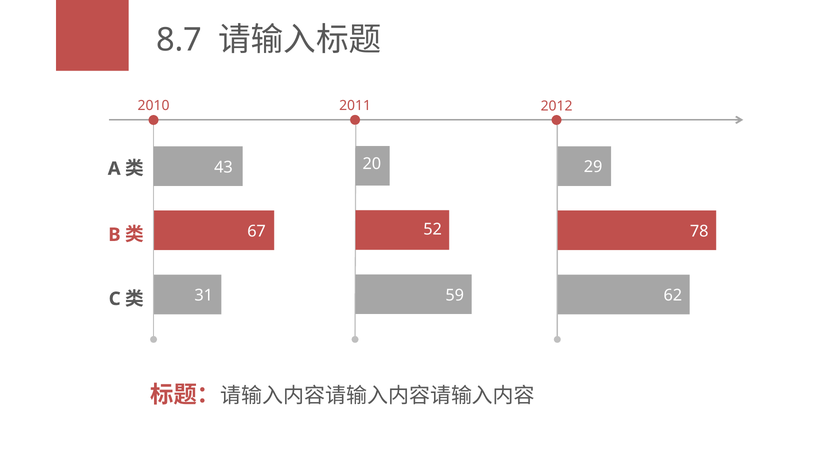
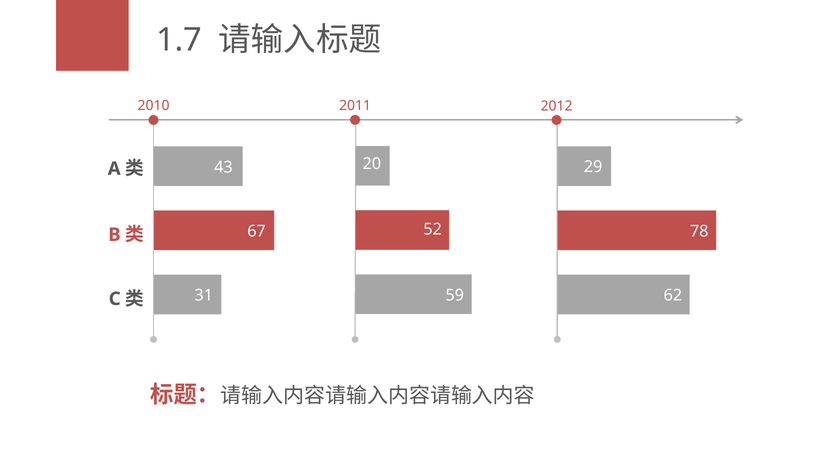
8.7: 8.7 -> 1.7
